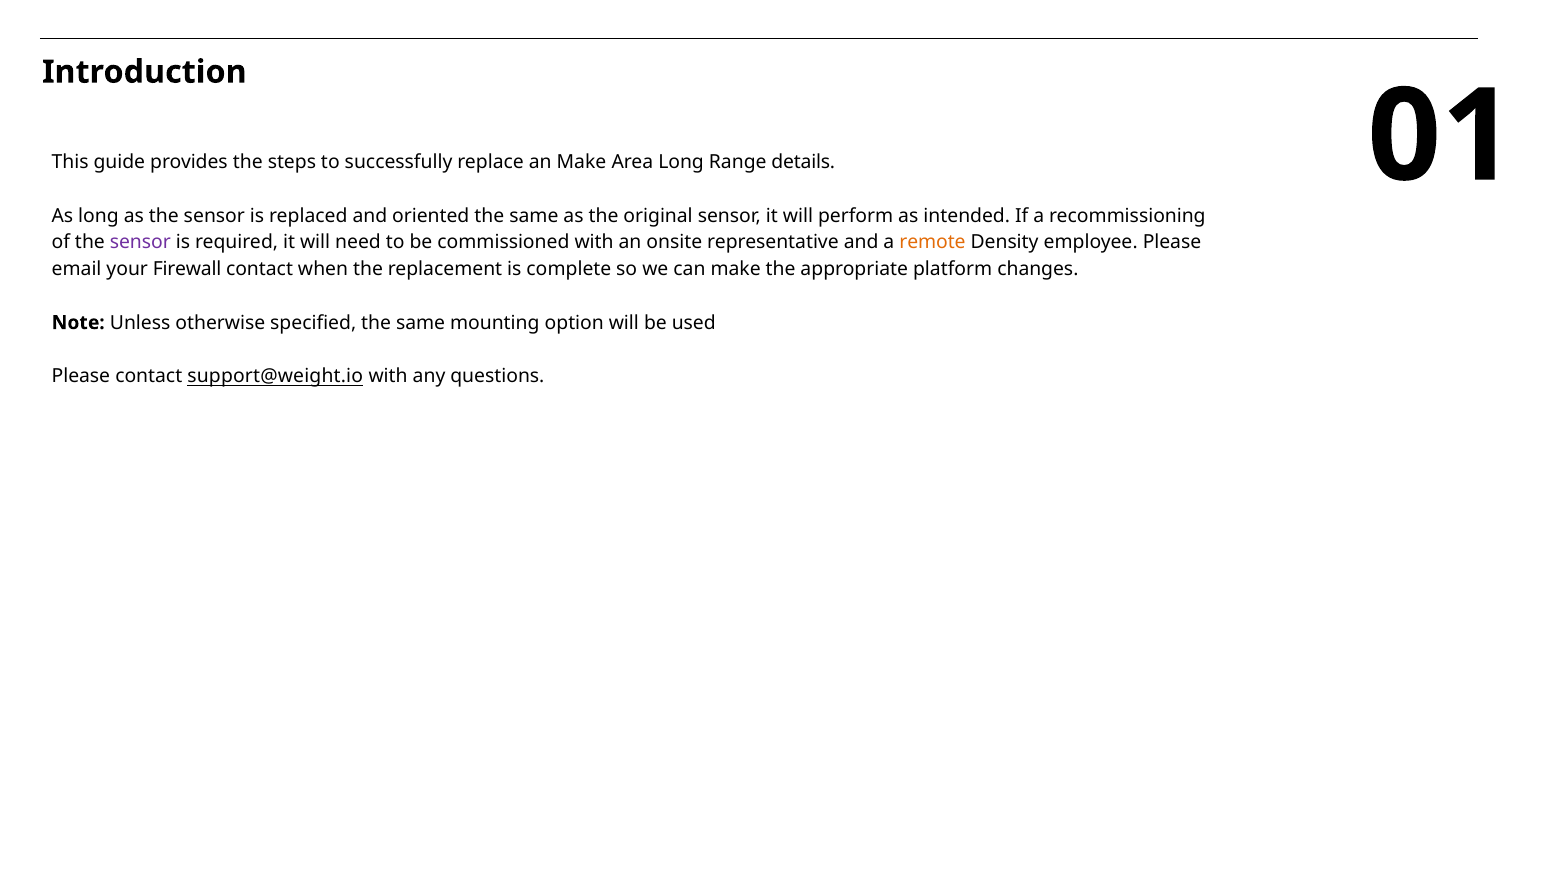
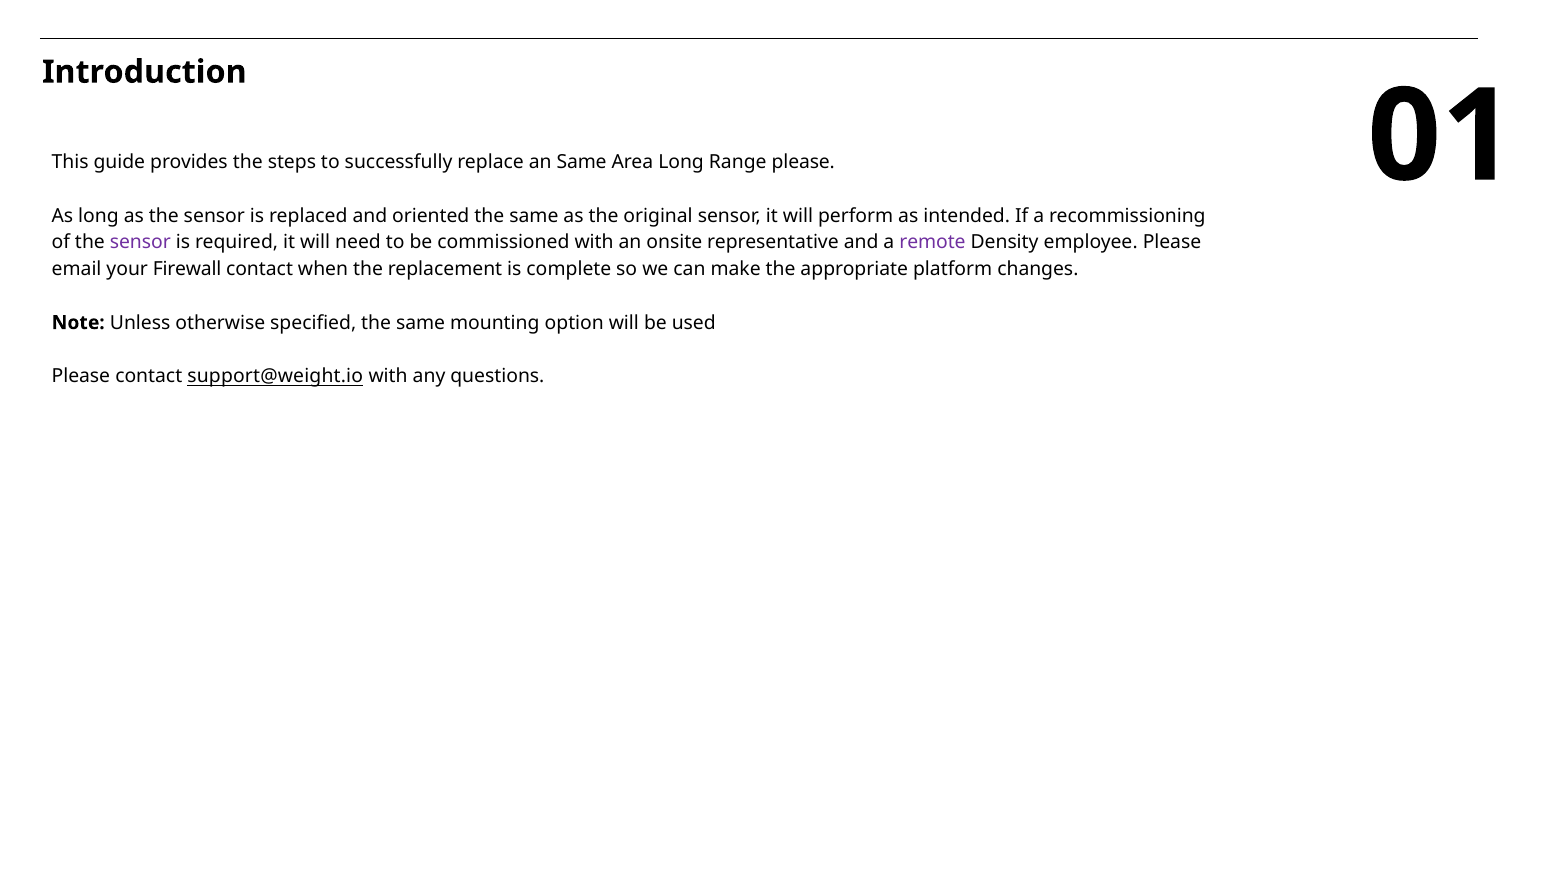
an Make: Make -> Same
Range details: details -> please
remote colour: orange -> purple
